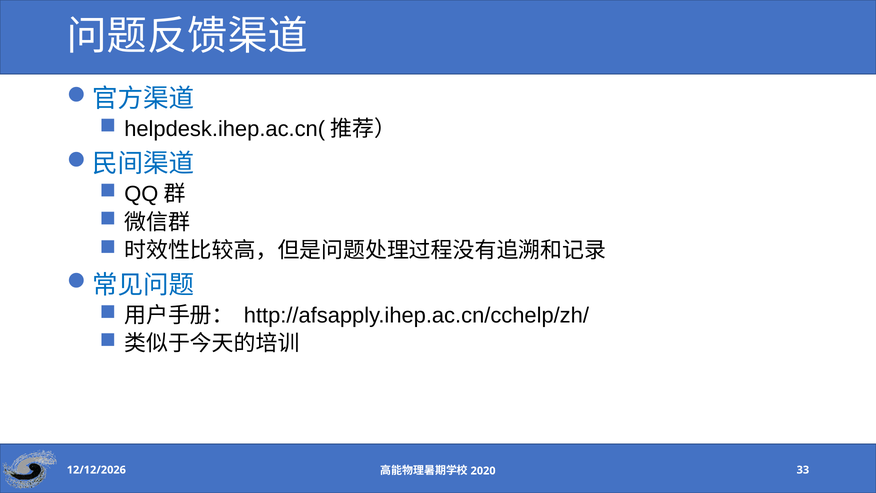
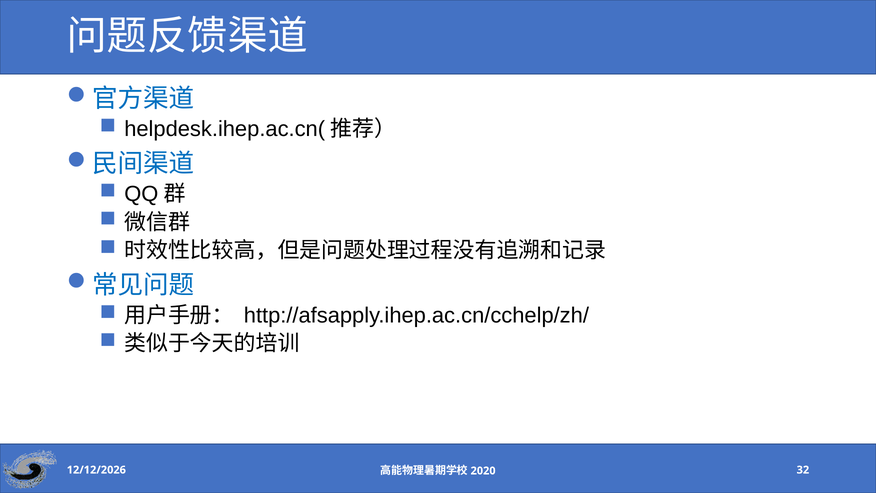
33: 33 -> 32
